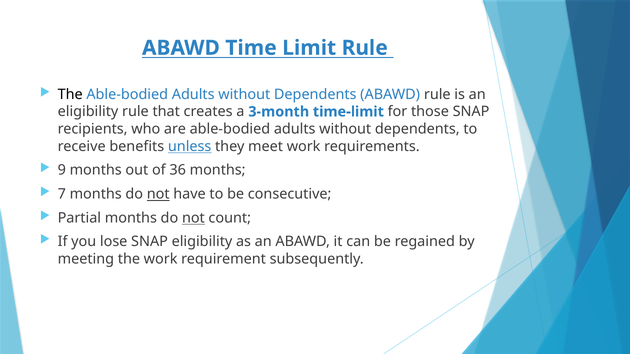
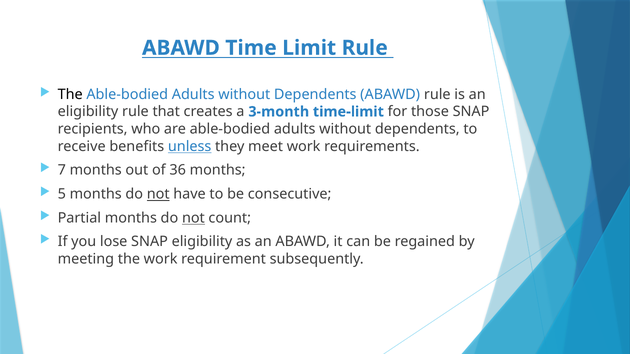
9: 9 -> 7
7: 7 -> 5
